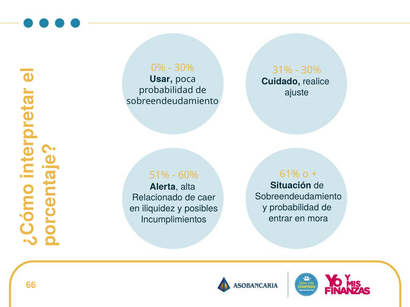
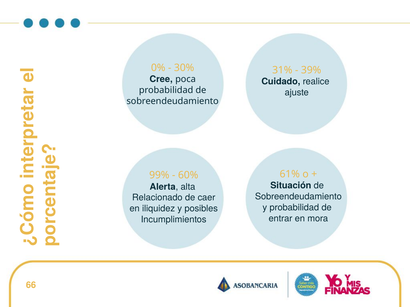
30% at (311, 70): 30% -> 39%
Usar: Usar -> Cree
51%: 51% -> 99%
